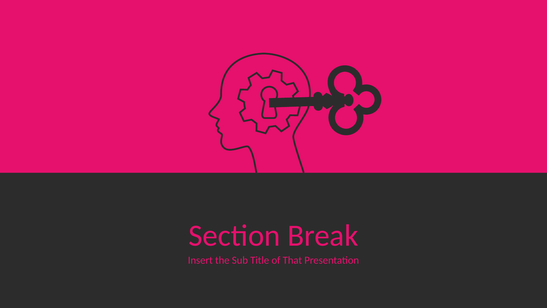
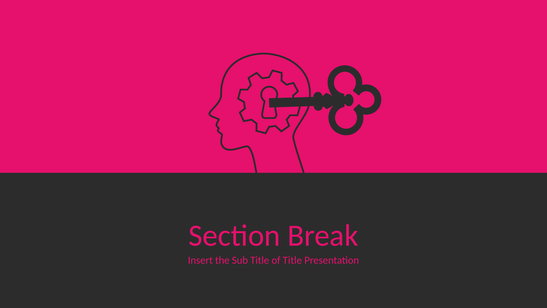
of That: That -> Title
